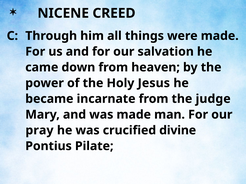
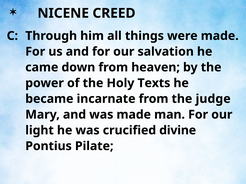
Jesus: Jesus -> Texts
pray: pray -> light
